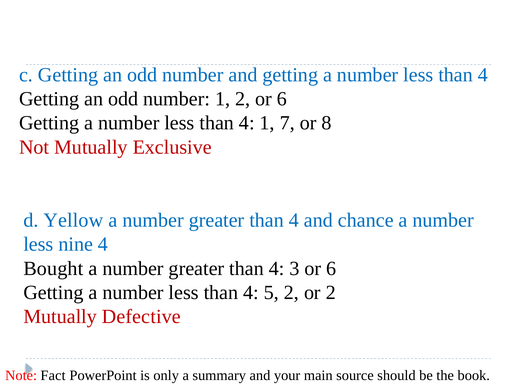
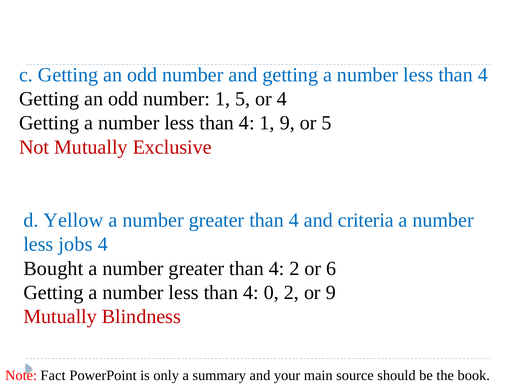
1 2: 2 -> 5
6 at (282, 99): 6 -> 4
1 7: 7 -> 9
or 8: 8 -> 5
chance: chance -> criteria
nine: nine -> jobs
4 3: 3 -> 2
5: 5 -> 0
or 2: 2 -> 9
Defective: Defective -> Blindness
